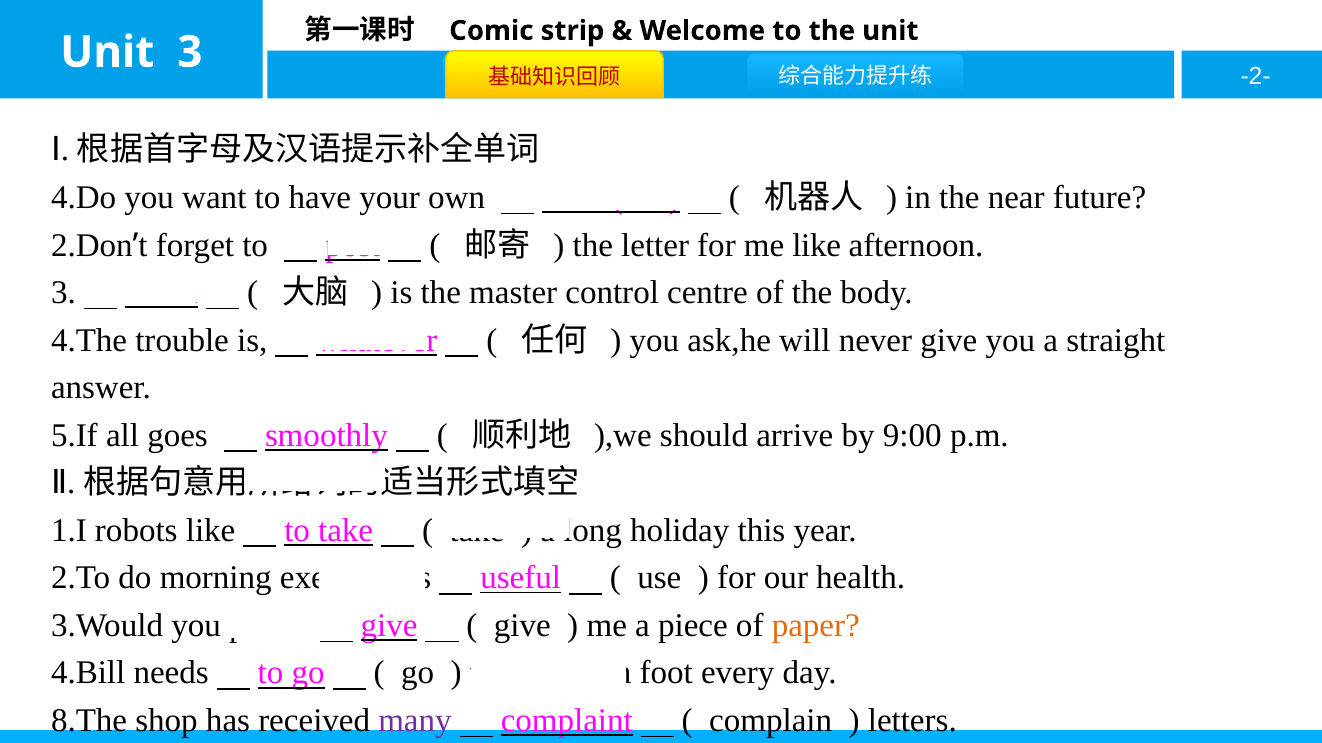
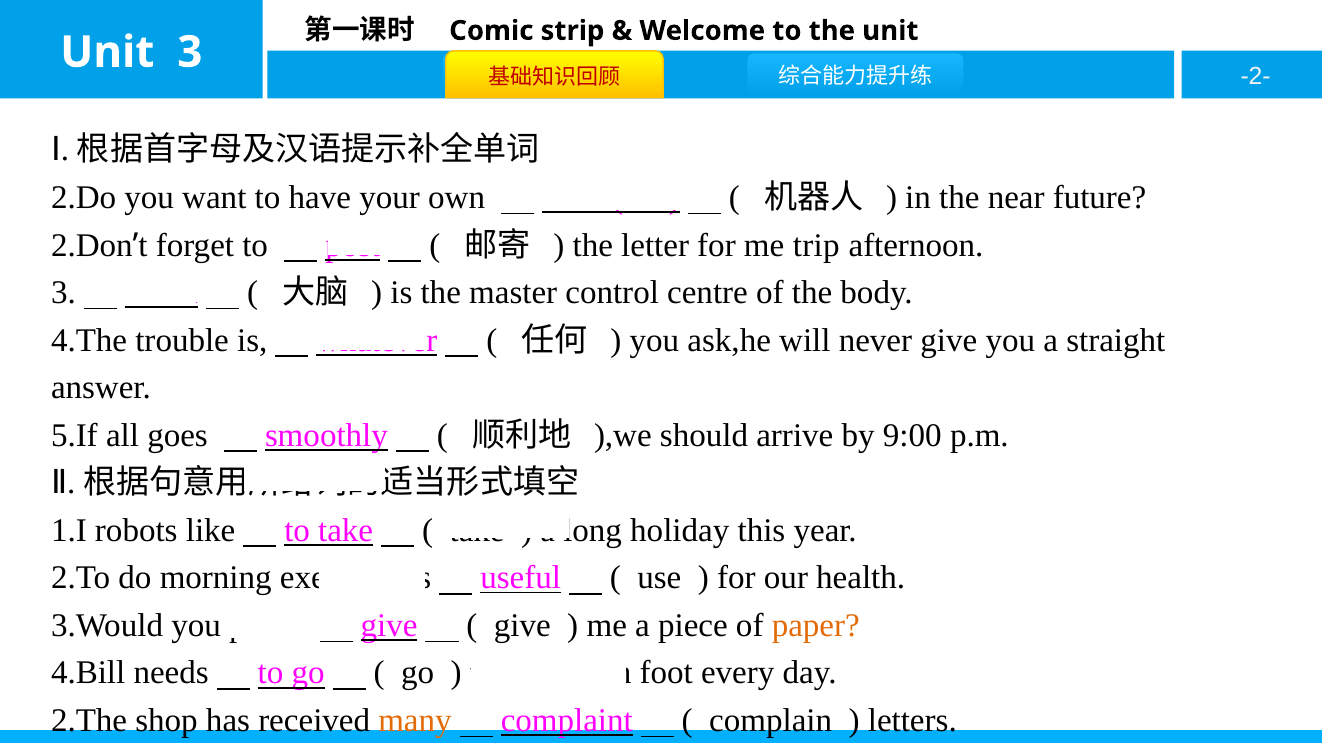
4.Do: 4.Do -> 2.Do
me like: like -> trip
8.The: 8.The -> 2.The
many colour: purple -> orange
